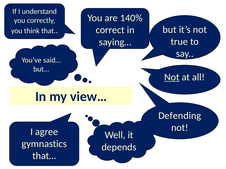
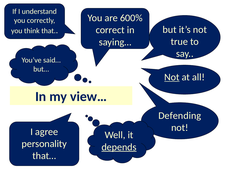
140%: 140% -> 600%
gymnastics: gymnastics -> personality
depends underline: none -> present
